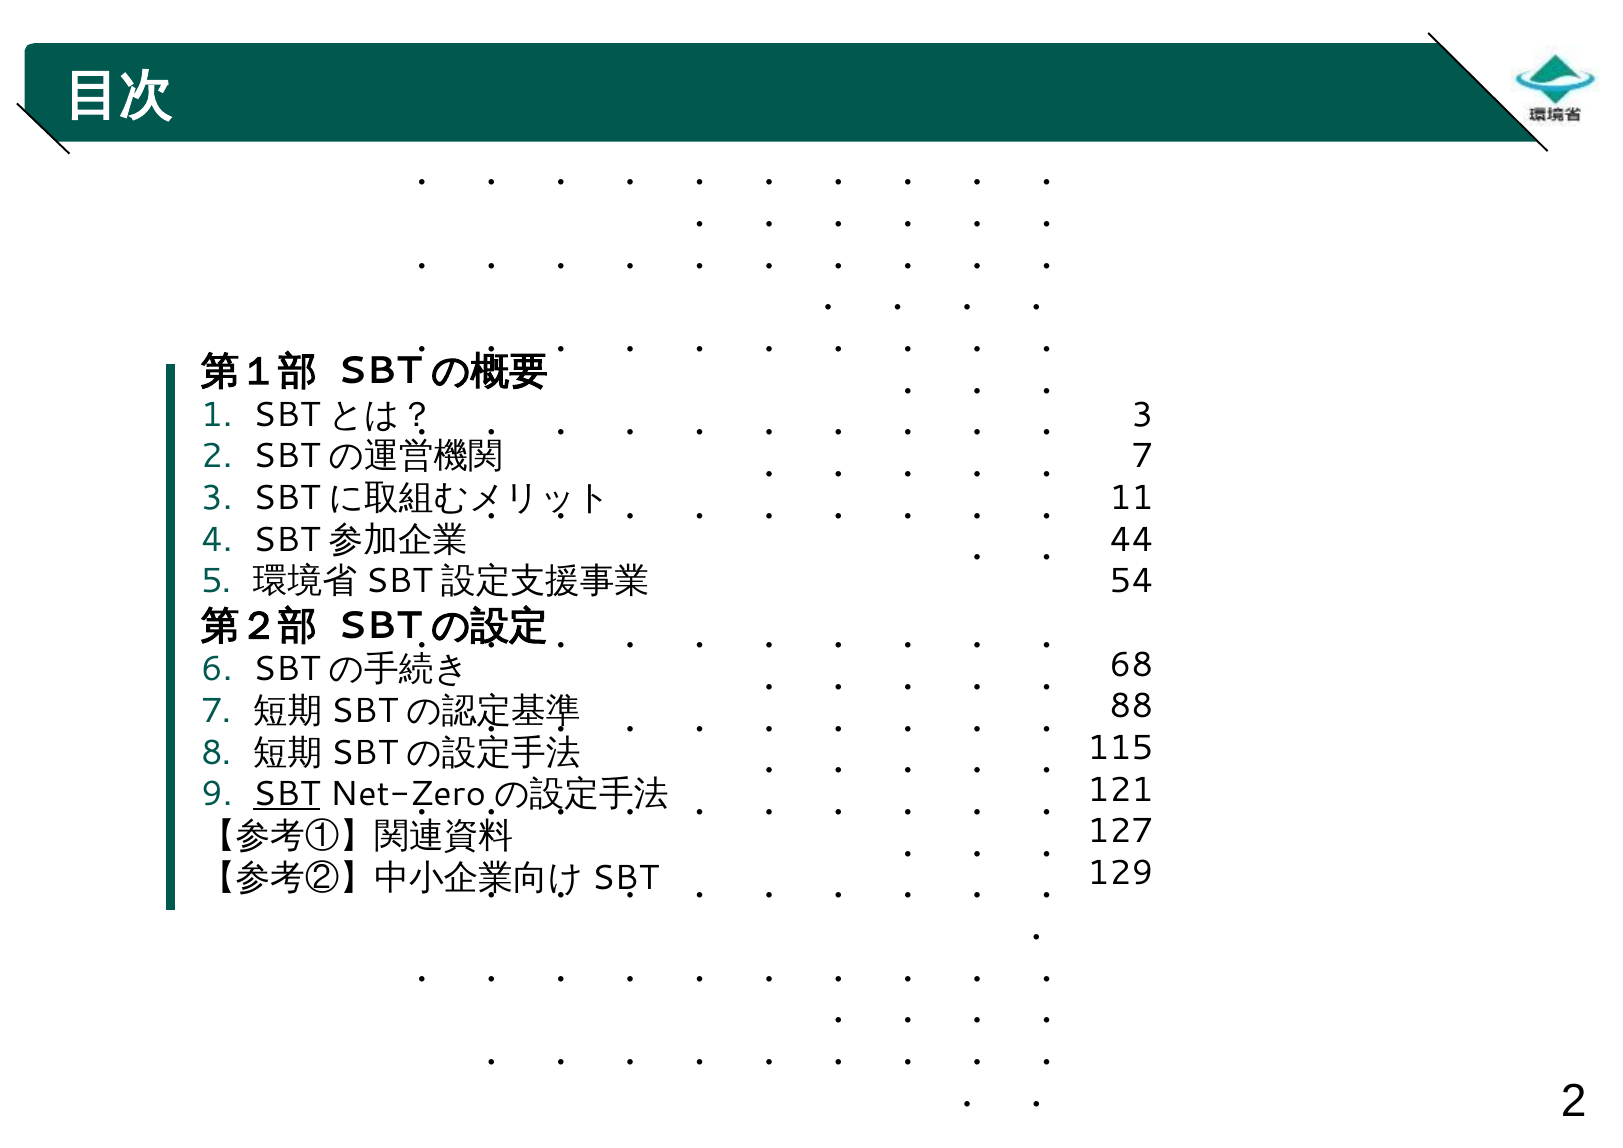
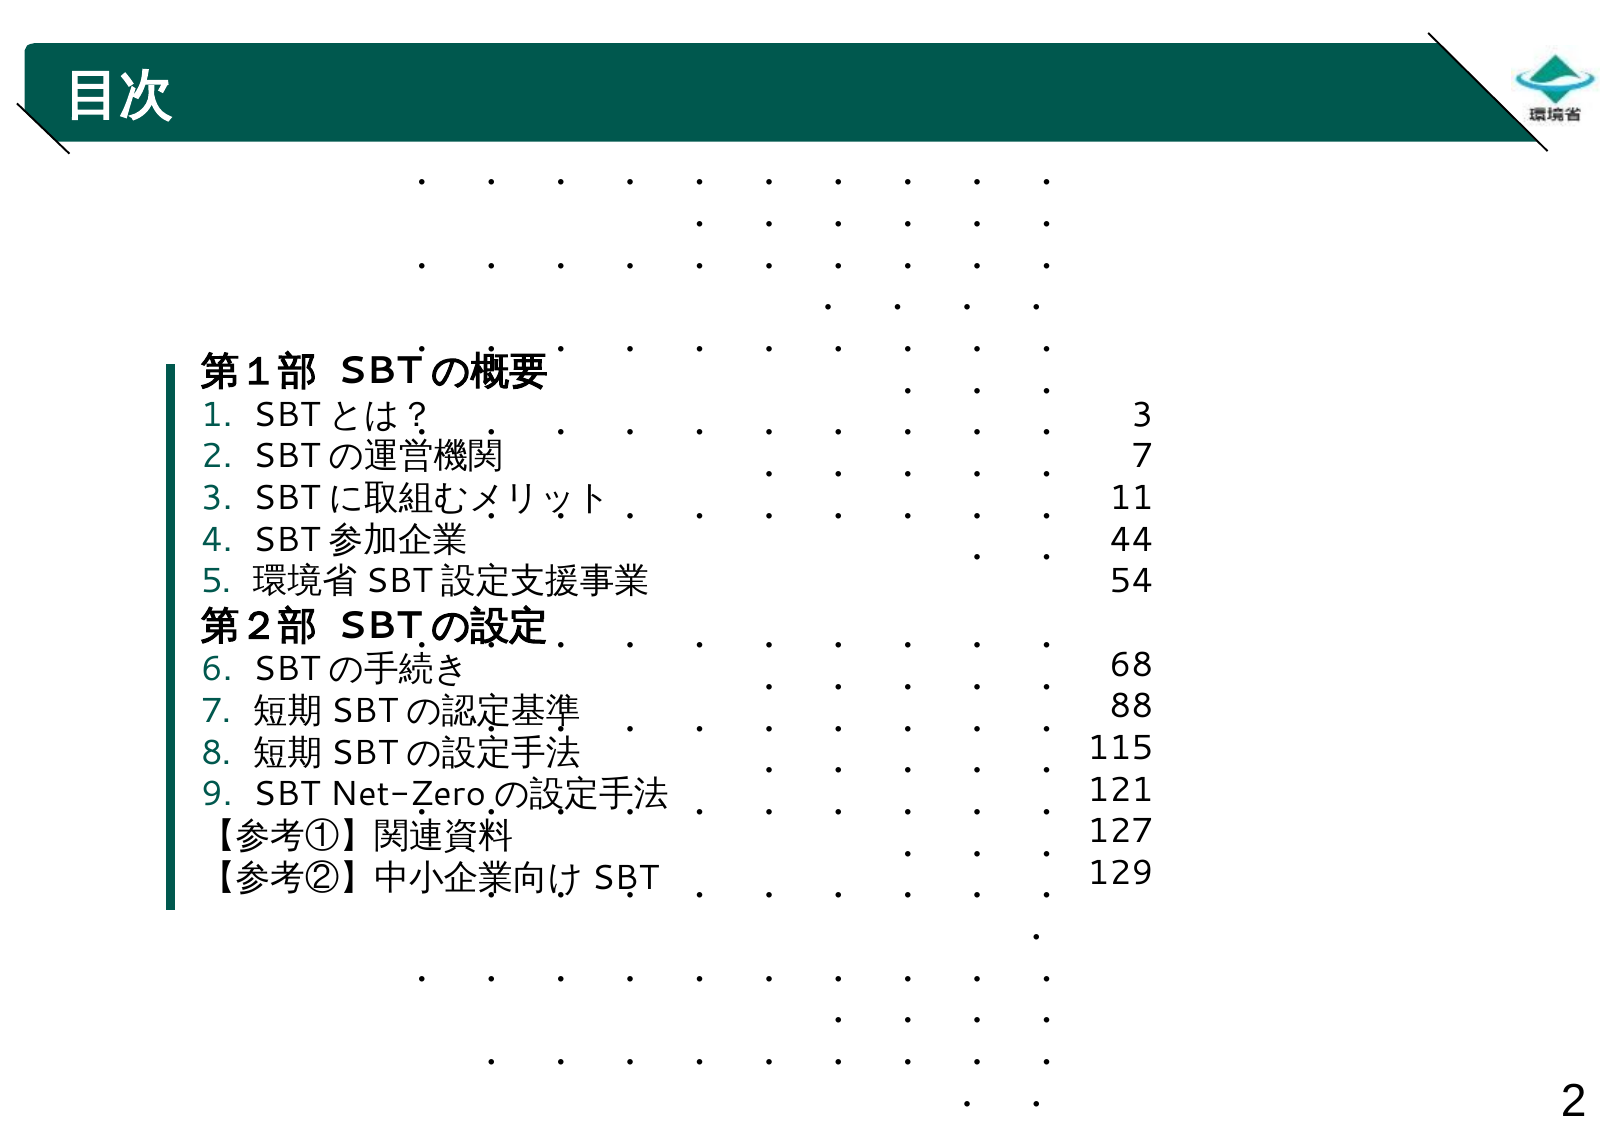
SBT underline: present -> none
